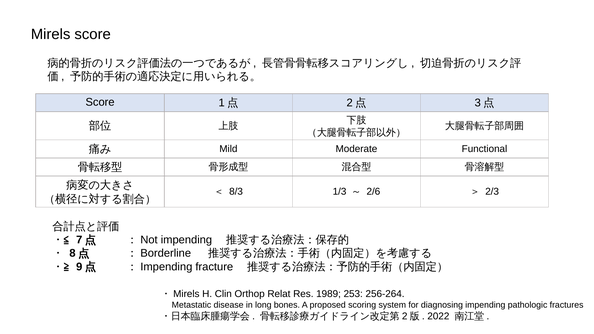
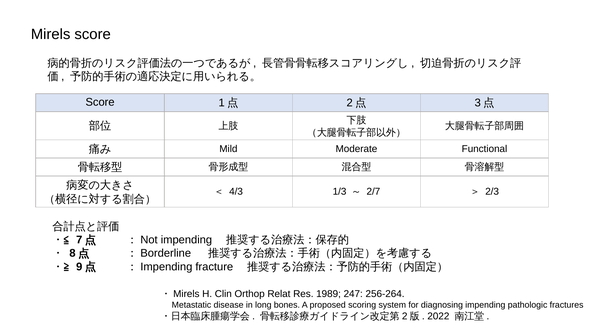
8/3: 8/3 -> 4/3
2/6: 2/6 -> 2/7
253: 253 -> 247
